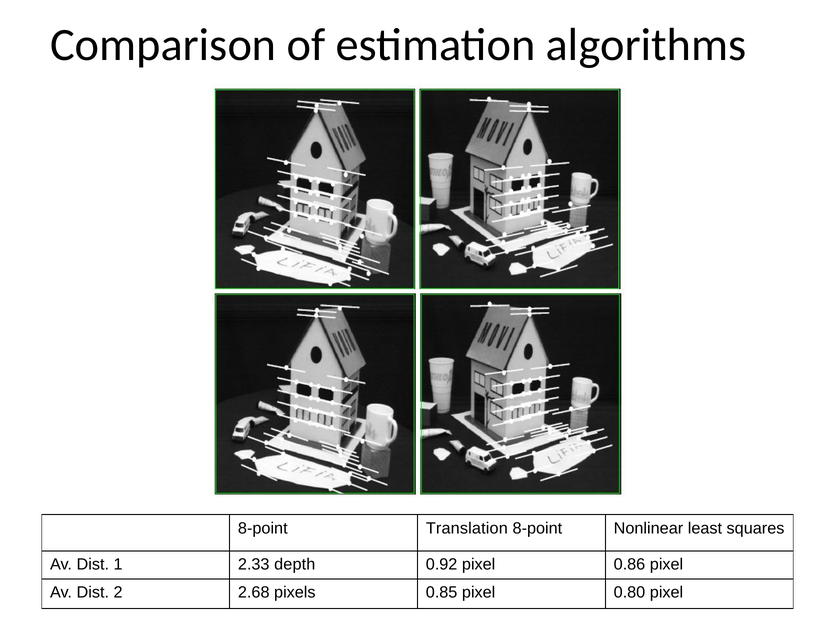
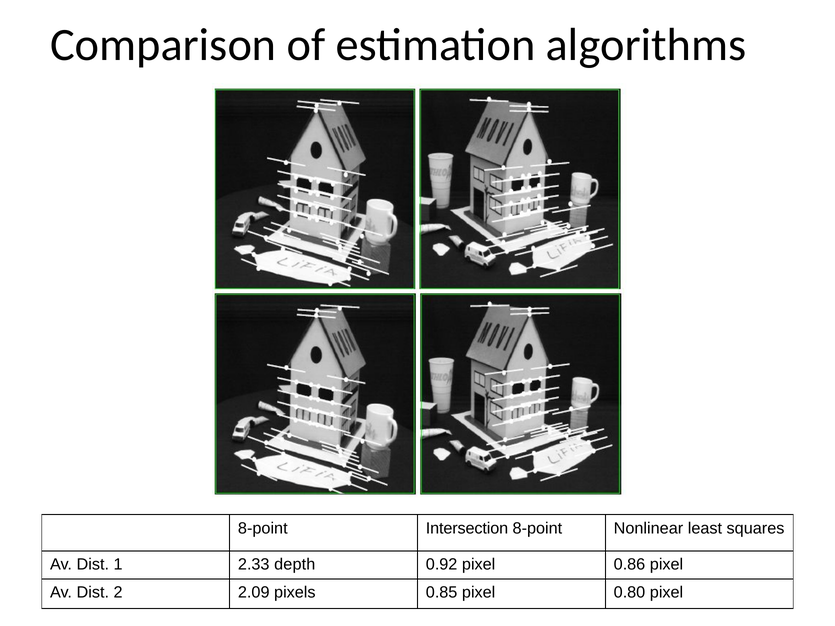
Translation: Translation -> Intersection
2.68: 2.68 -> 2.09
